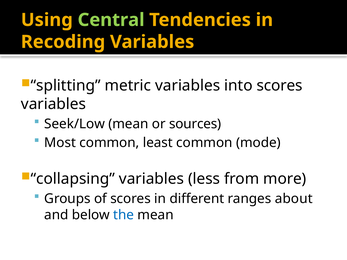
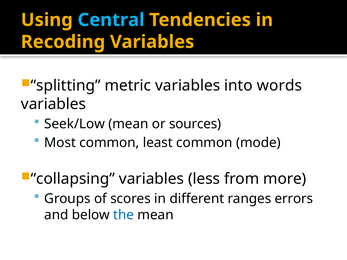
Central colour: light green -> light blue
into scores: scores -> words
about: about -> errors
